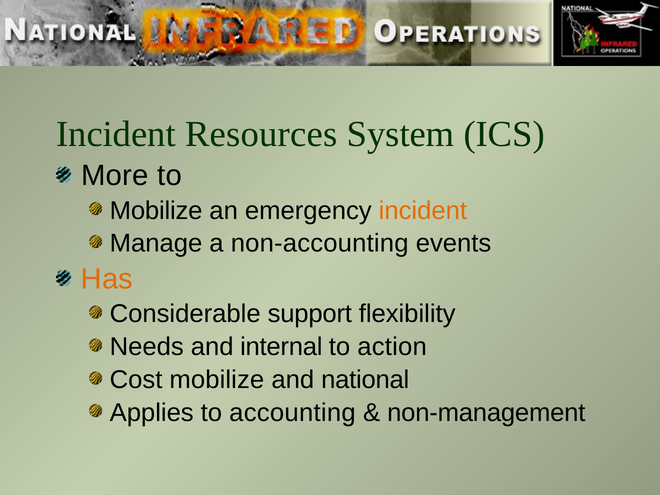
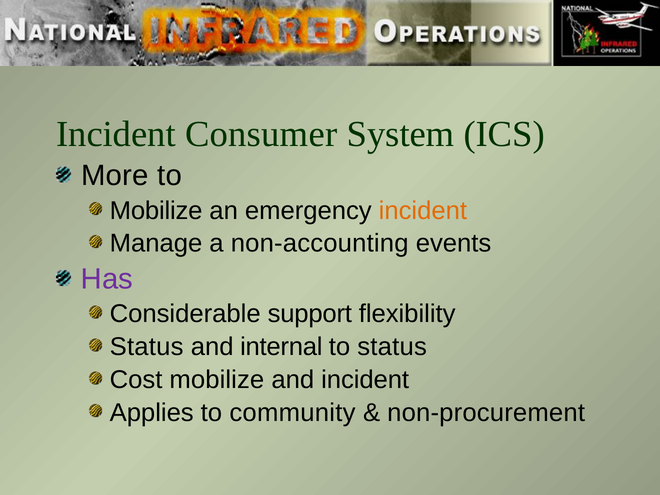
Resources: Resources -> Consumer
Has colour: orange -> purple
Needs at (147, 347): Needs -> Status
to action: action -> status
and national: national -> incident
accounting: accounting -> community
non-management: non-management -> non-procurement
